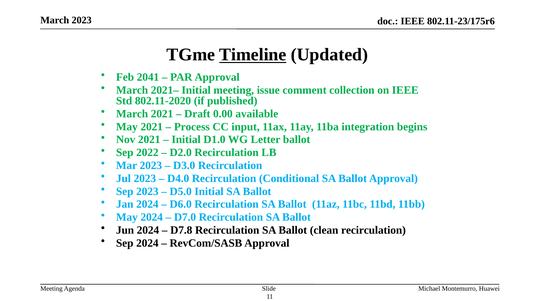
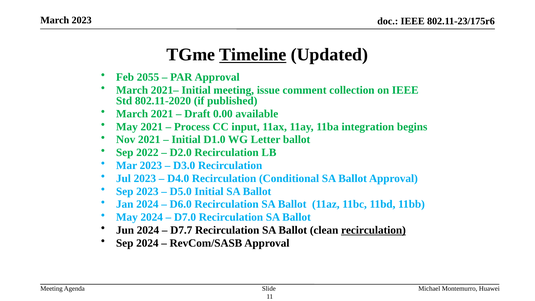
2041: 2041 -> 2055
D7.8: D7.8 -> D7.7
recirculation at (373, 230) underline: none -> present
